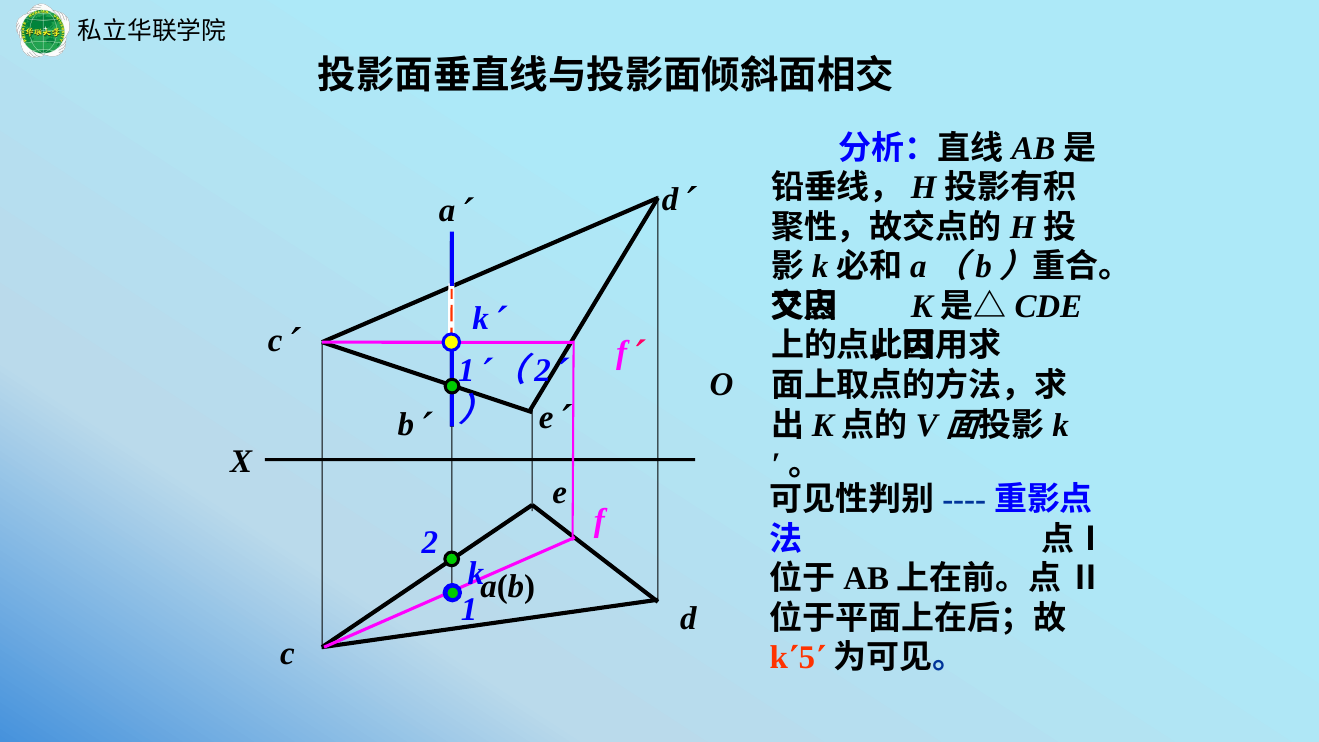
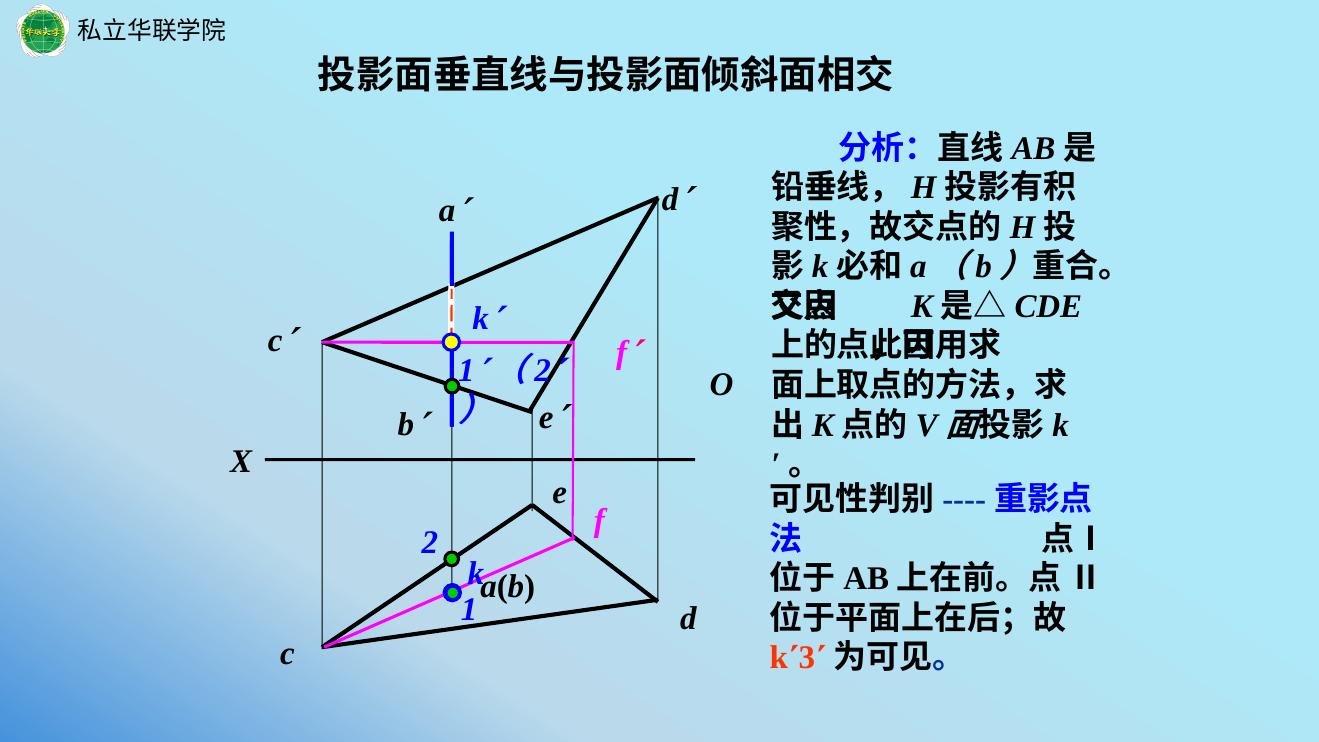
5: 5 -> 3
